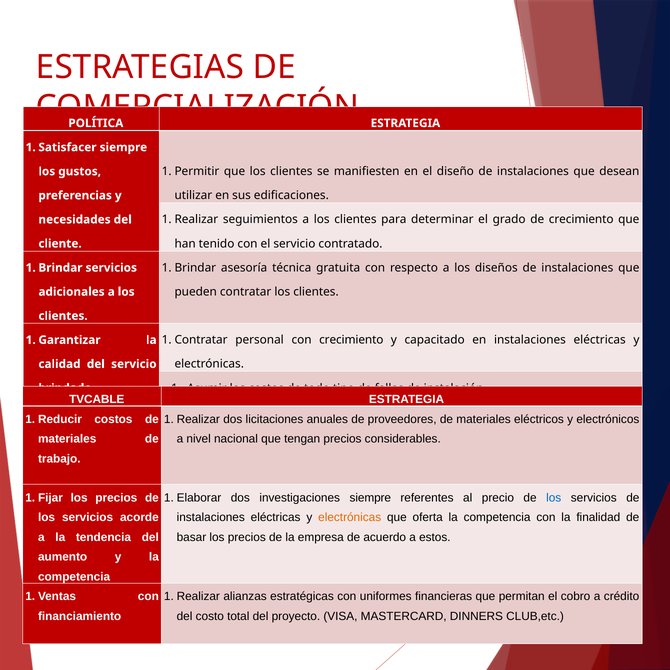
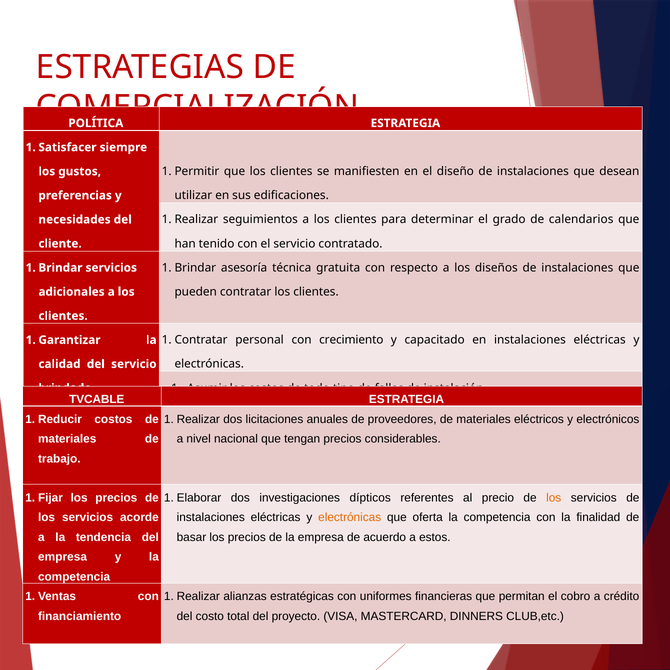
de crecimiento: crecimiento -> calendarios
investigaciones siempre: siempre -> dípticos
los at (554, 498) colour: blue -> orange
aumento at (63, 557): aumento -> empresa
